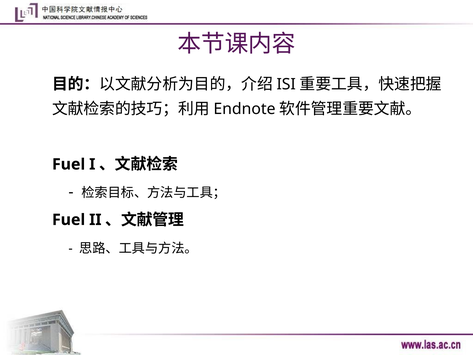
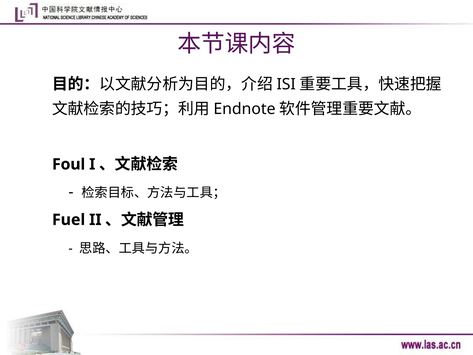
Fuel at (69, 164): Fuel -> Foul
